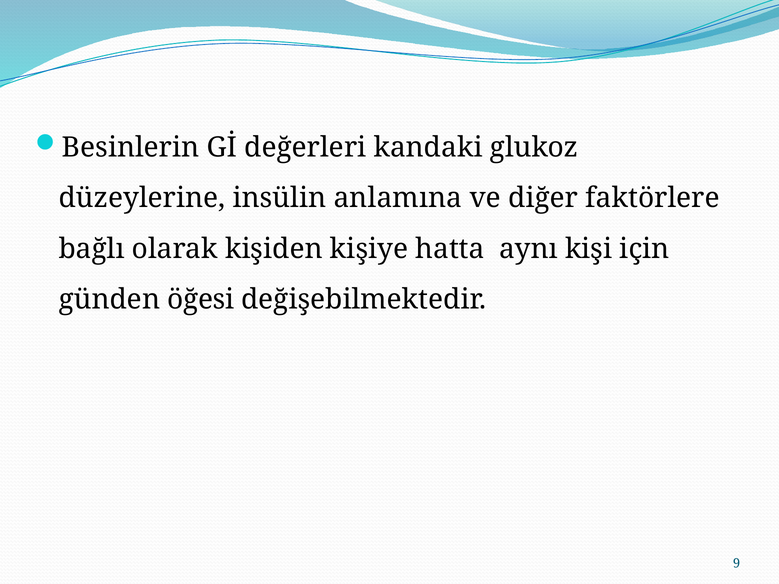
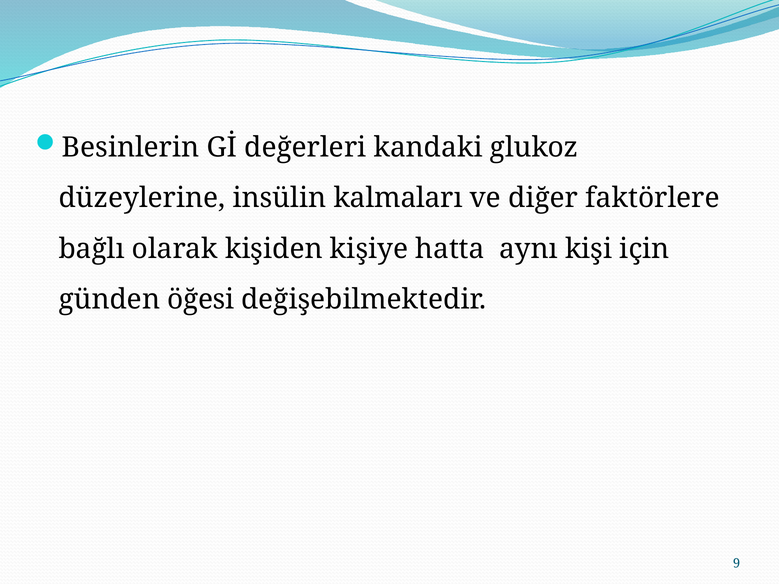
anlamına: anlamına -> kalmaları
